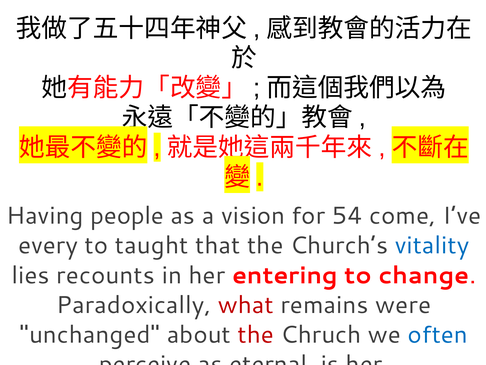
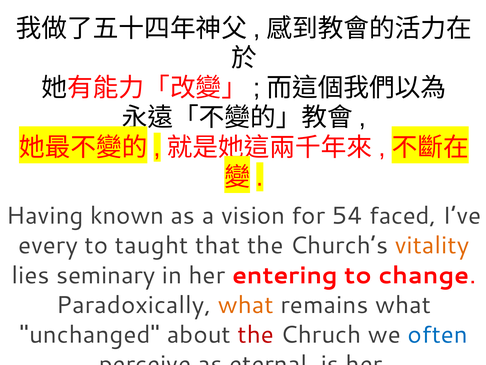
people: people -> known
come: come -> faced
vitality colour: blue -> orange
recounts: recounts -> seminary
what at (246, 305) colour: red -> orange
remains were: were -> what
